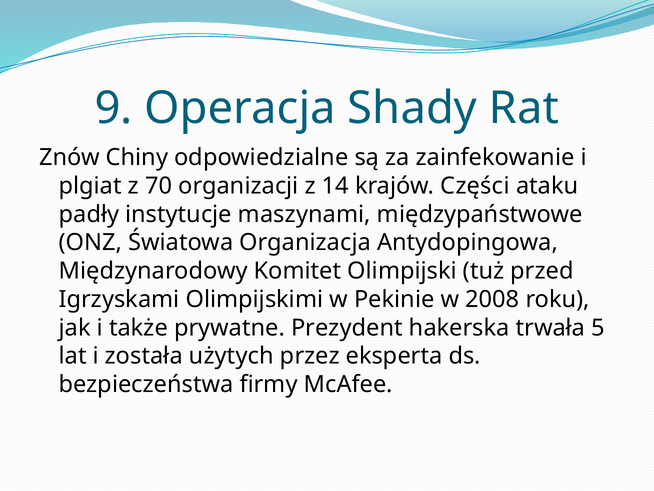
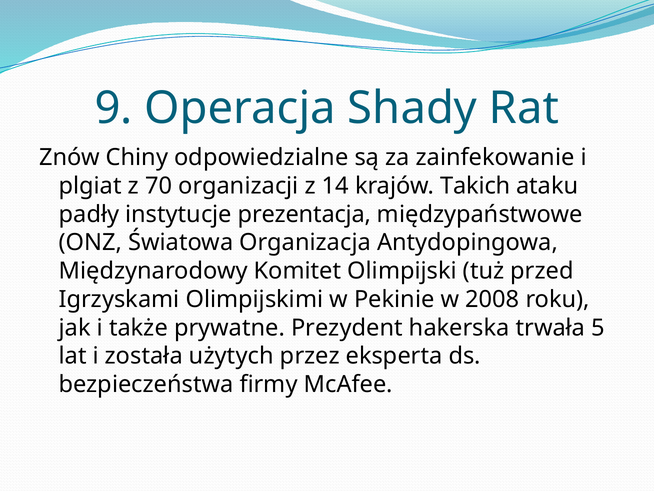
Części: Części -> Takich
maszynami: maszynami -> prezentacja
